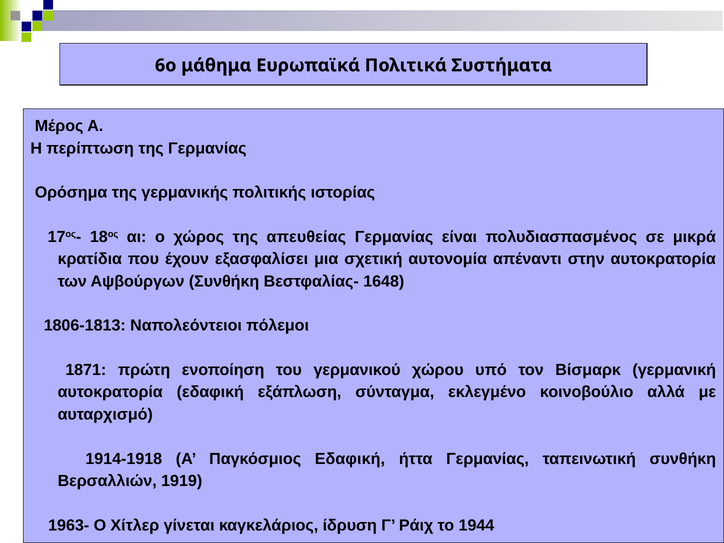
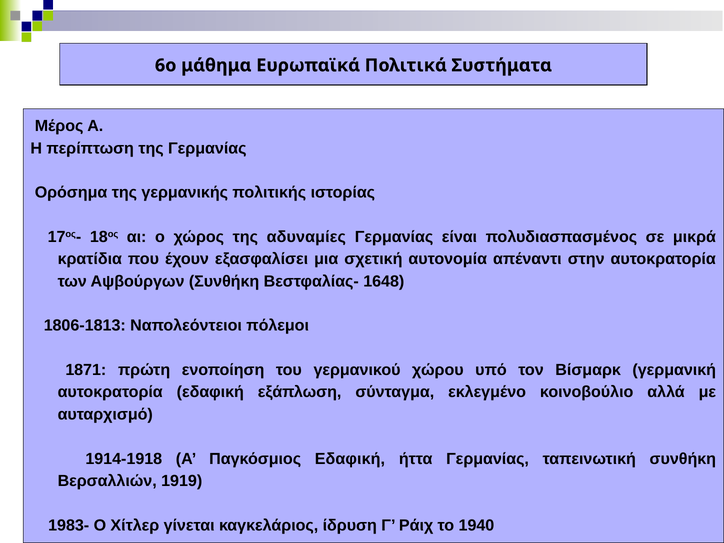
απευθείας: απευθείας -> αδυναμίες
1963-: 1963- -> 1983-
1944: 1944 -> 1940
